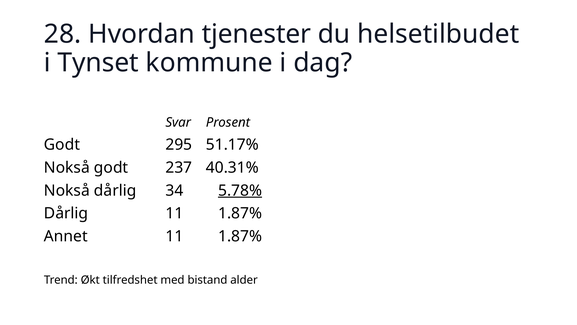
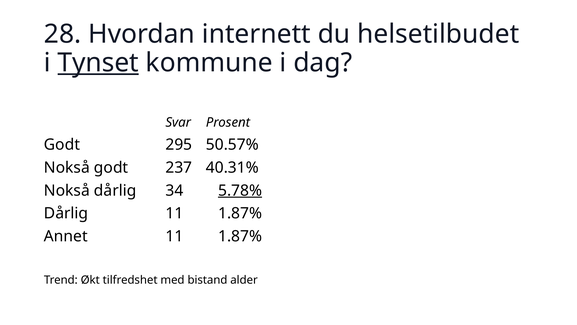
tjenester: tjenester -> internett
Tynset underline: none -> present
51.17%: 51.17% -> 50.57%
